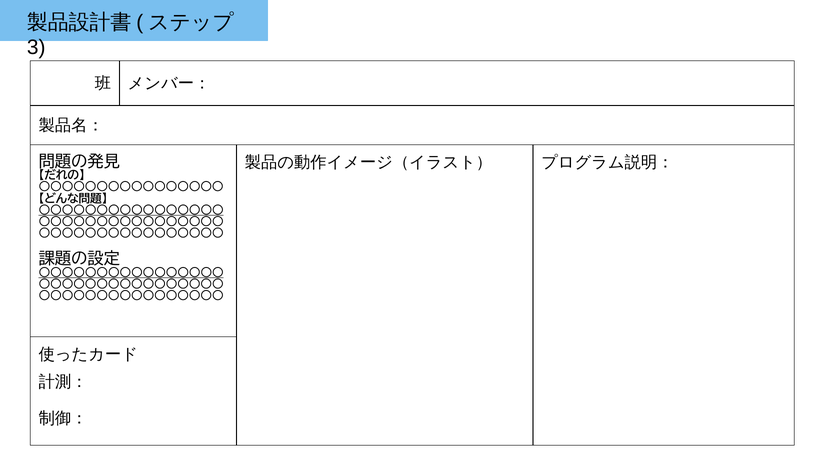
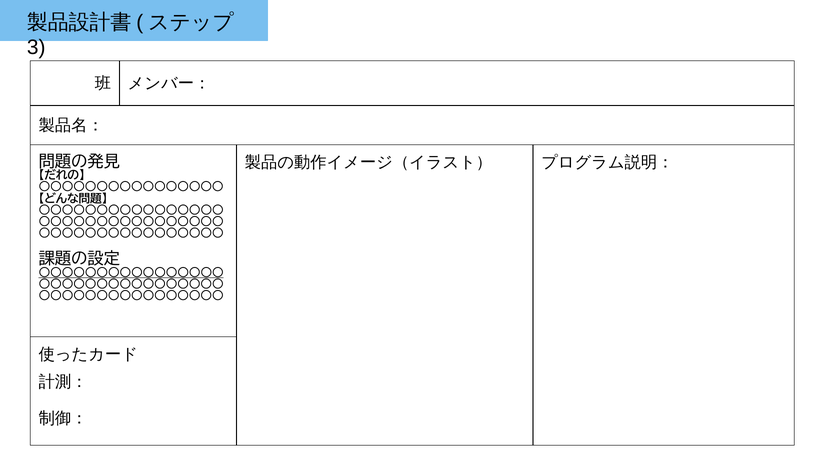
〇〇〇〇〇〇〇〇〇〇〇〇〇〇〇〇 at (131, 210) underline: present -> none
